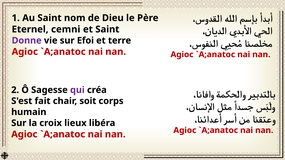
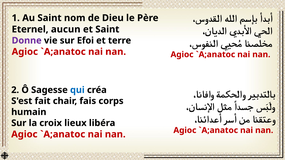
cemni: cemni -> aucun
qui colour: purple -> blue
soit: soit -> fais
